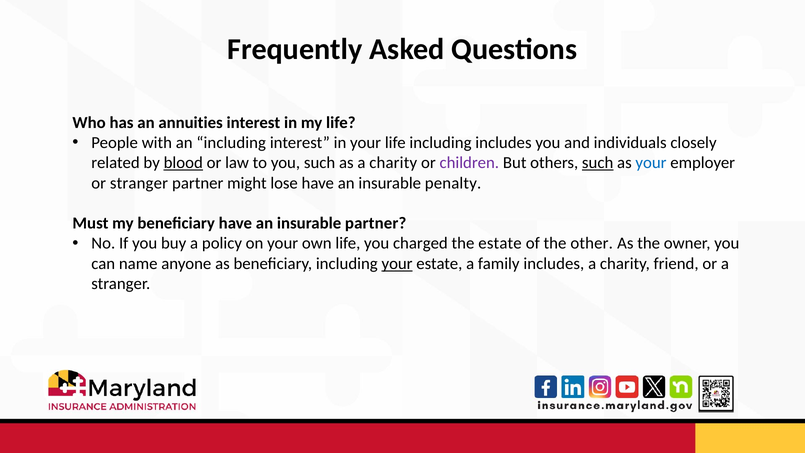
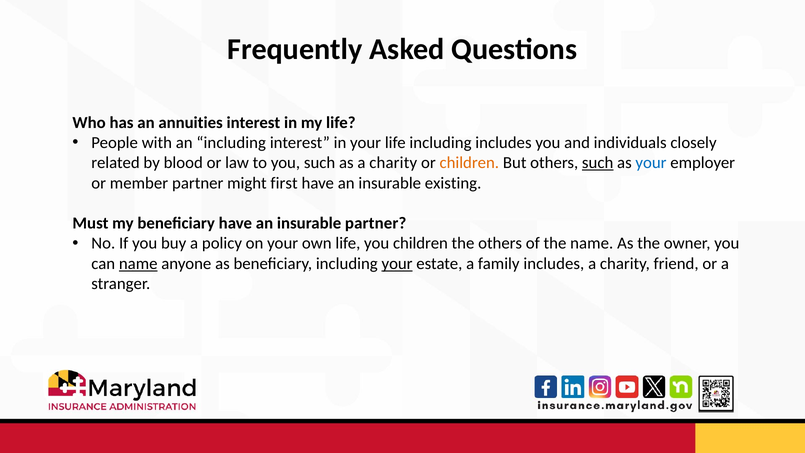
blood underline: present -> none
children at (469, 163) colour: purple -> orange
or stranger: stranger -> member
lose: lose -> first
penalty: penalty -> existing
you charged: charged -> children
the estate: estate -> others
the other: other -> name
name at (138, 263) underline: none -> present
